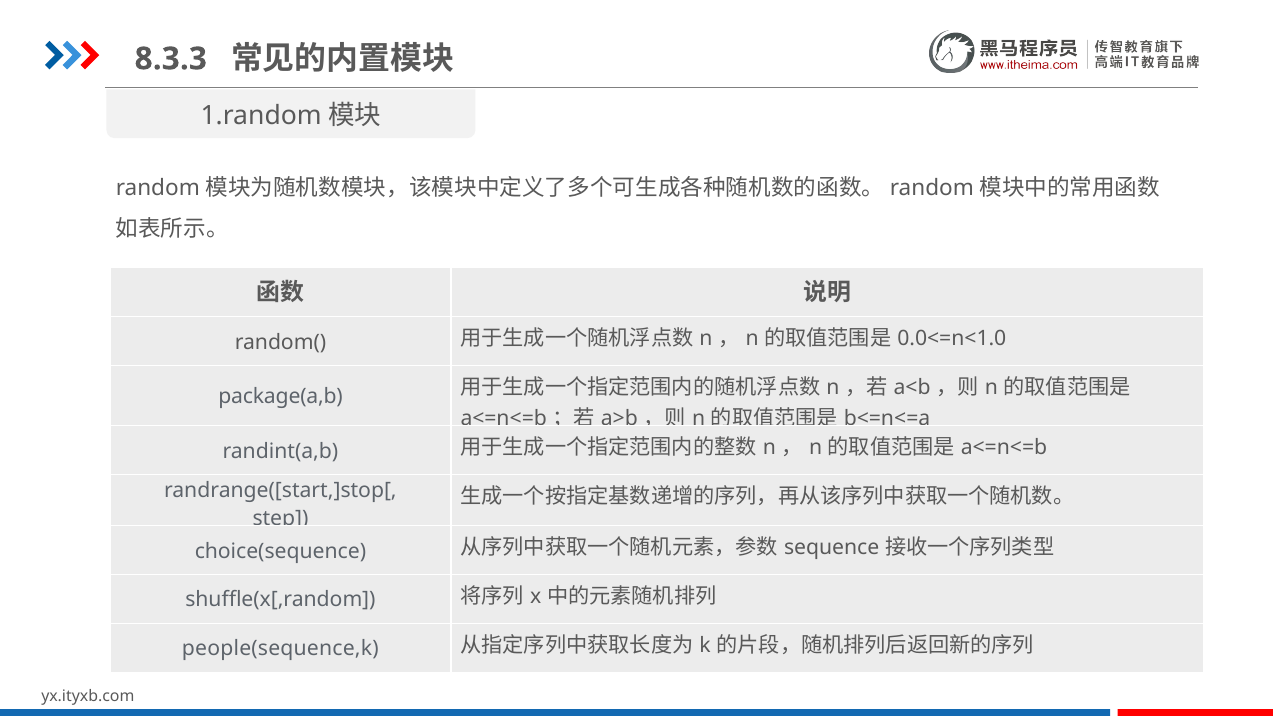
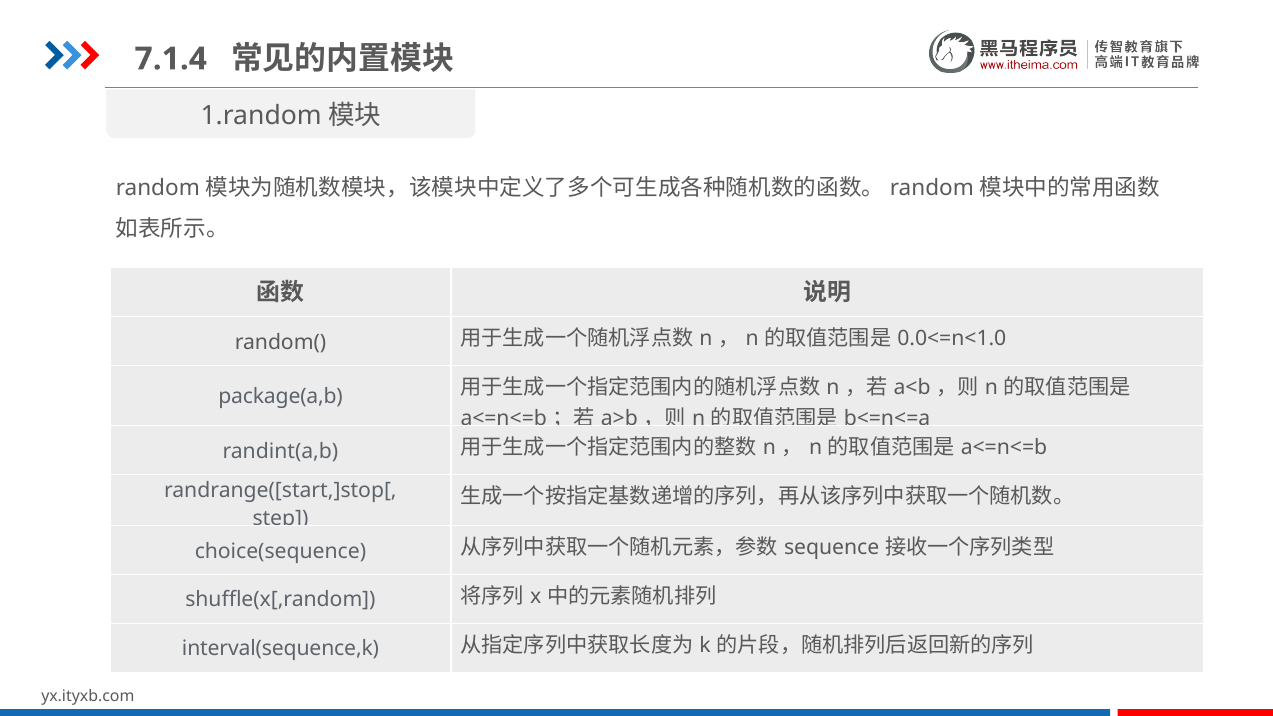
8.3.3: 8.3.3 -> 7.1.4
people(sequence,k: people(sequence,k -> interval(sequence,k
